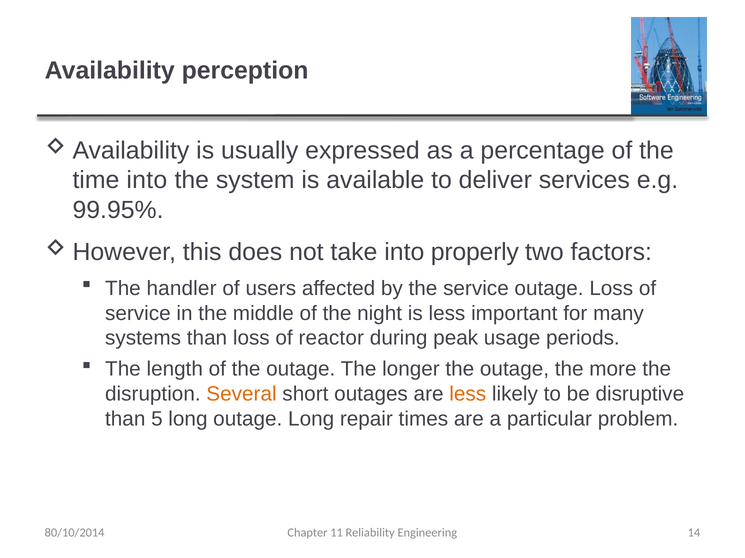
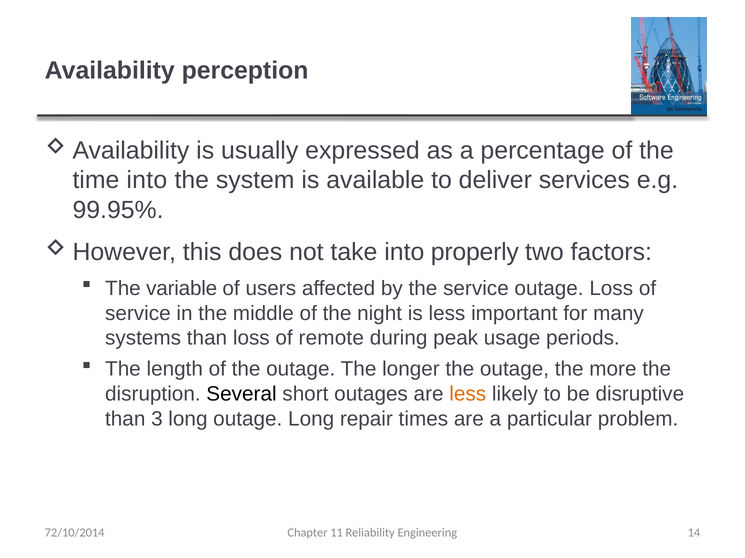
handler: handler -> variable
reactor: reactor -> remote
Several colour: orange -> black
5: 5 -> 3
80/10/2014: 80/10/2014 -> 72/10/2014
